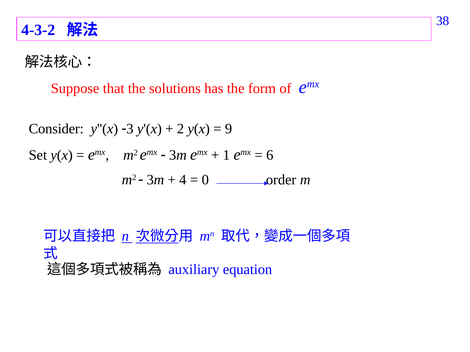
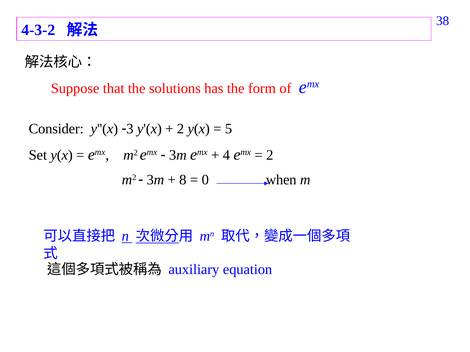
9: 9 -> 5
1: 1 -> 4
6 at (270, 155): 6 -> 2
4: 4 -> 8
order: order -> when
